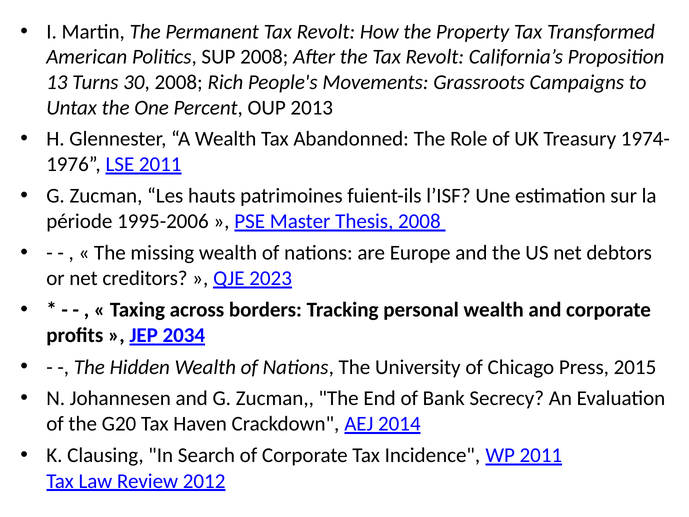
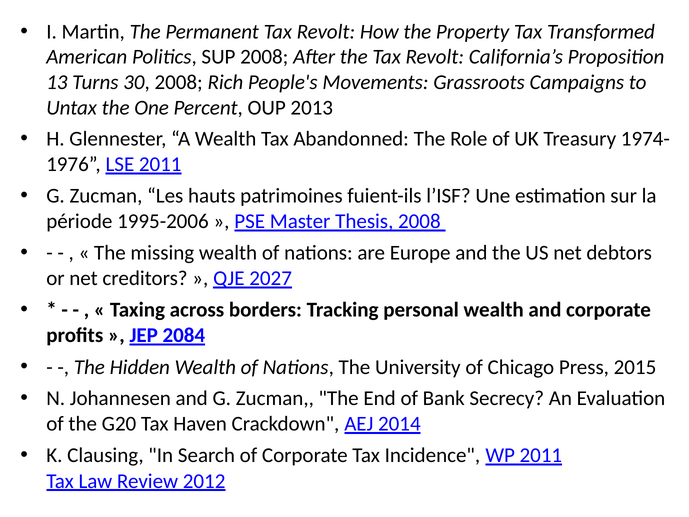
2023: 2023 -> 2027
2034: 2034 -> 2084
